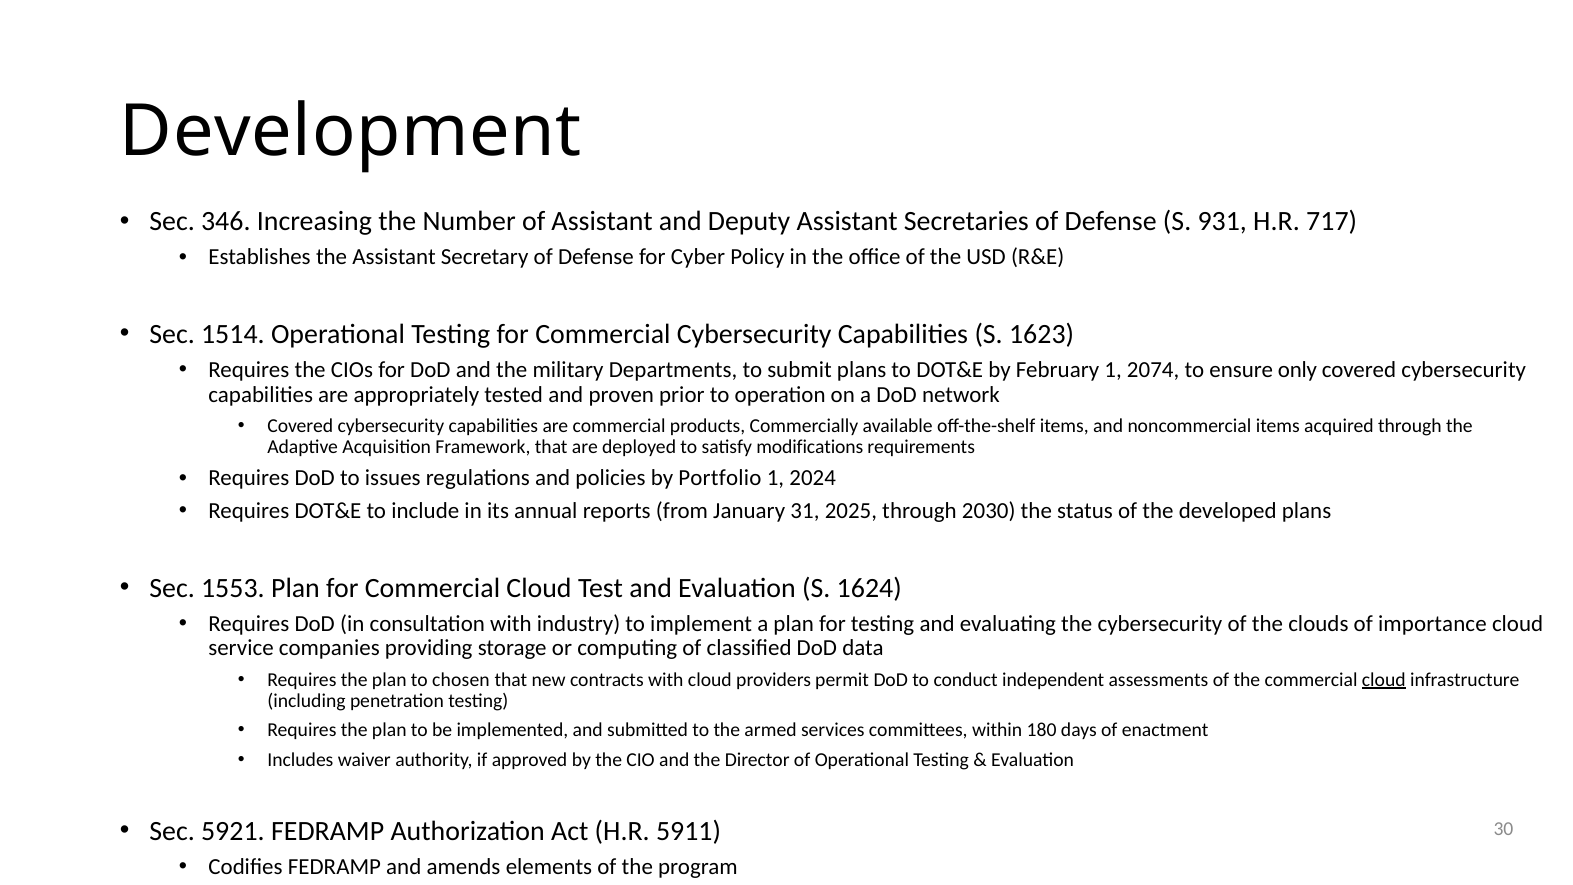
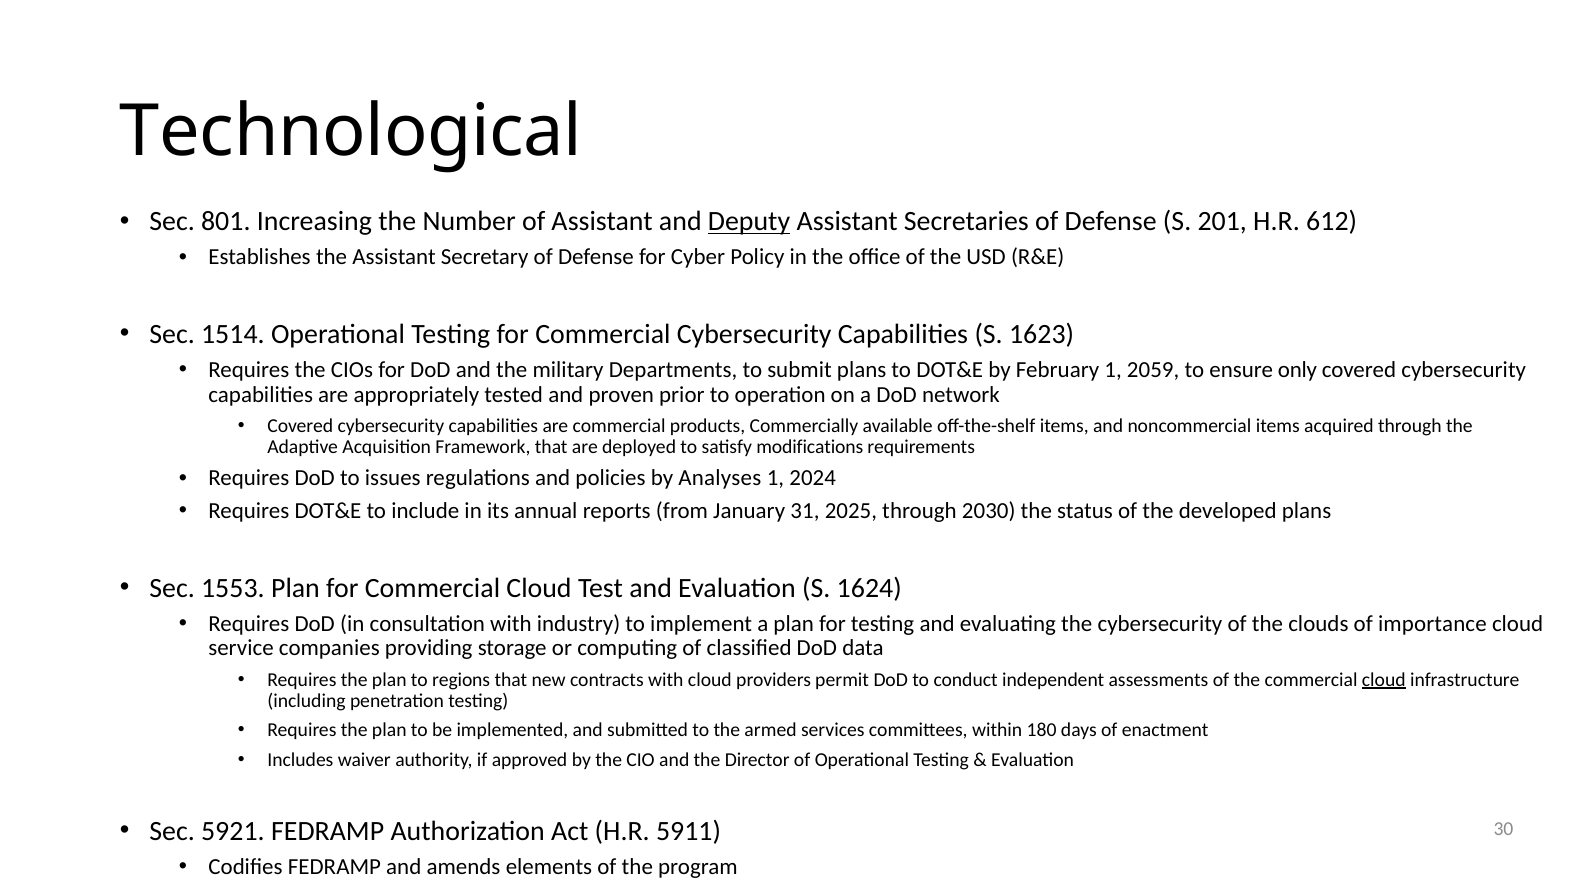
Development: Development -> Technological
346: 346 -> 801
Deputy underline: none -> present
931: 931 -> 201
717: 717 -> 612
2074: 2074 -> 2059
Portfolio: Portfolio -> Analyses
chosen: chosen -> regions
